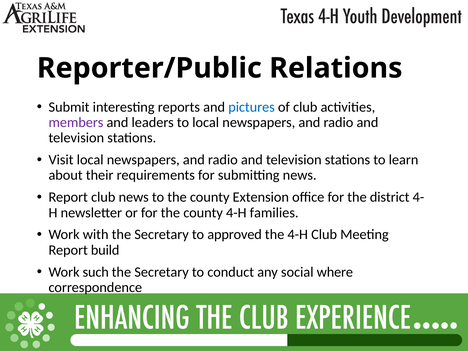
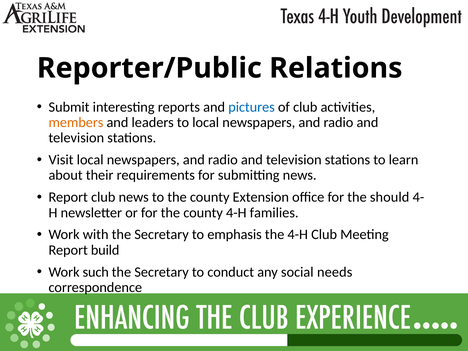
members colour: purple -> orange
district: district -> should
approved: approved -> emphasis
where: where -> needs
